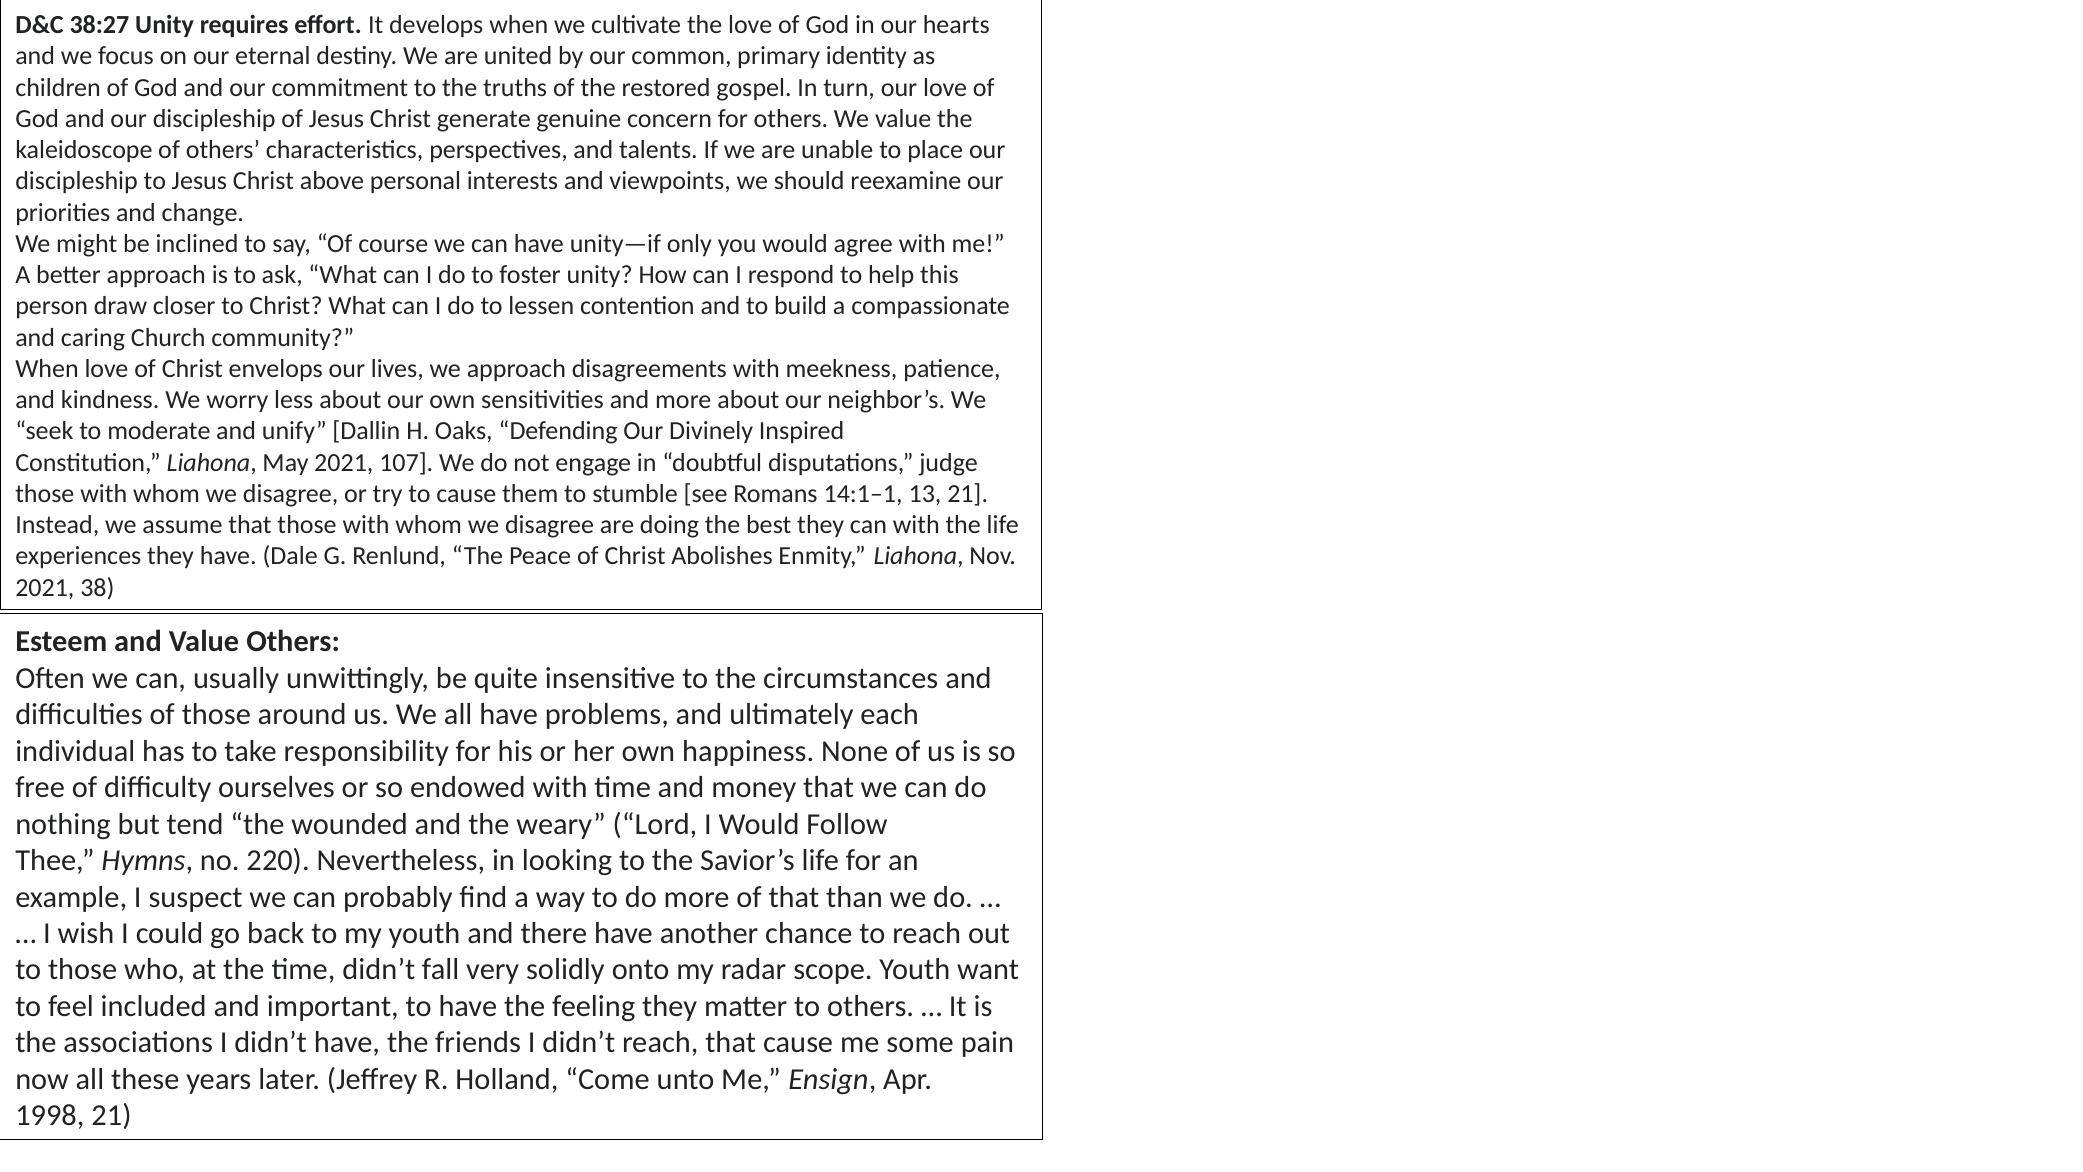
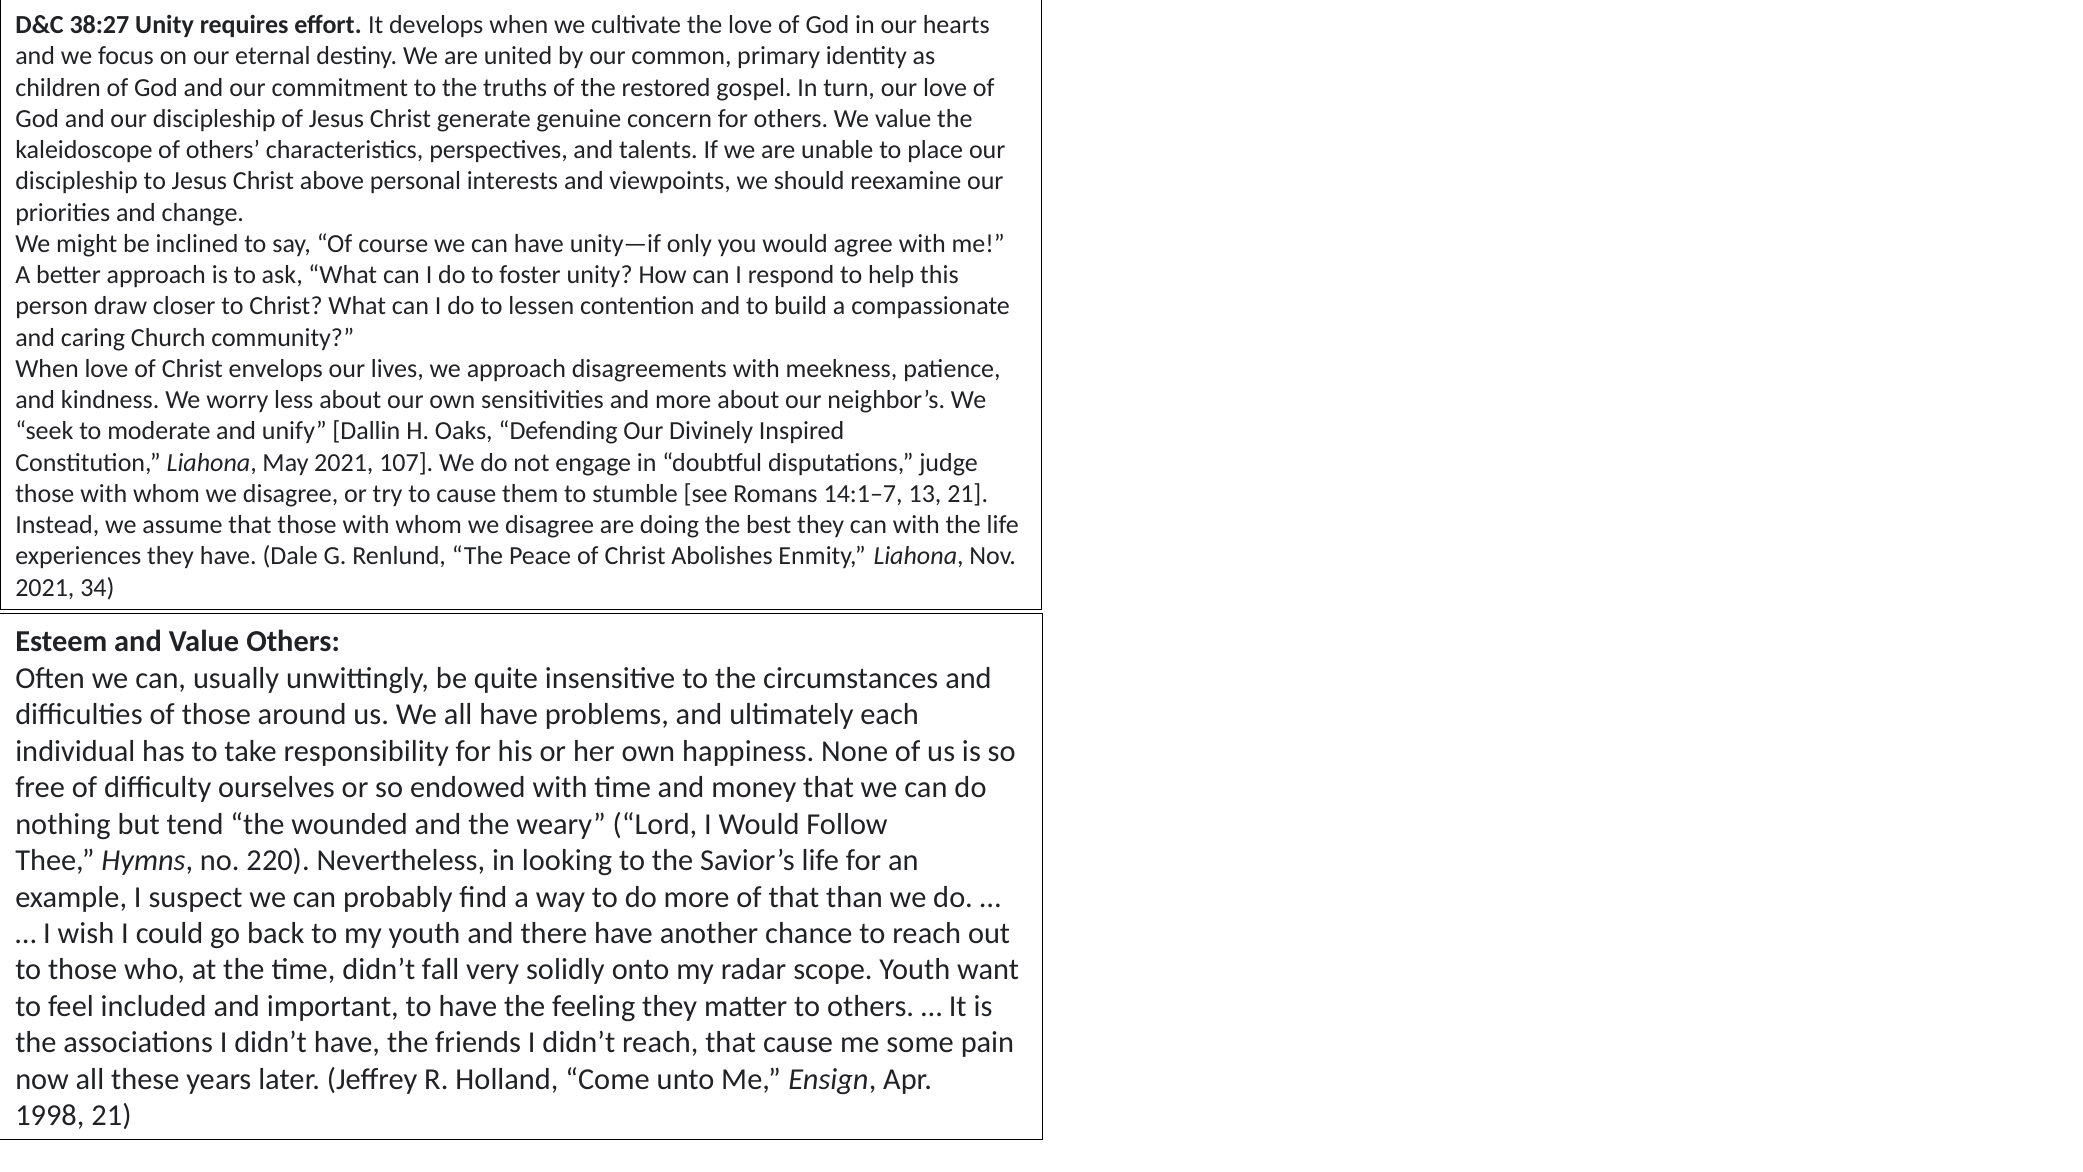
14:1–1: 14:1–1 -> 14:1–7
38: 38 -> 34
